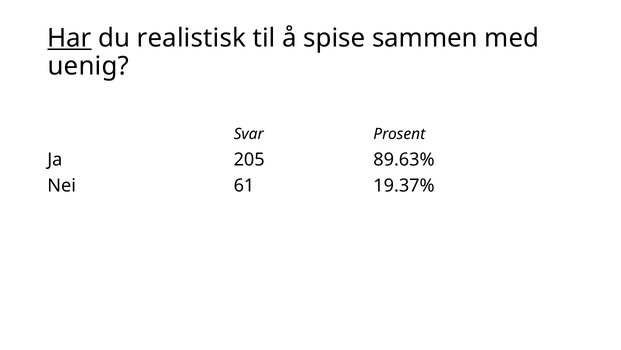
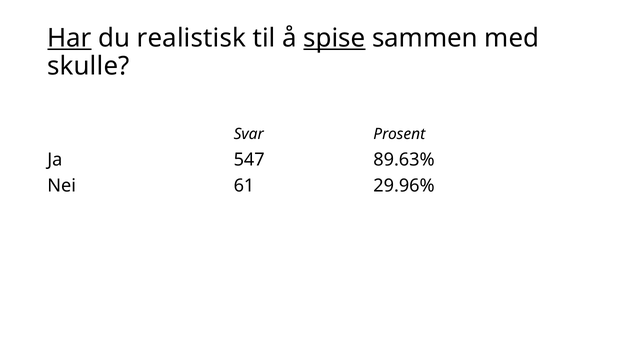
spise underline: none -> present
uenig: uenig -> skulle
205: 205 -> 547
19.37%: 19.37% -> 29.96%
